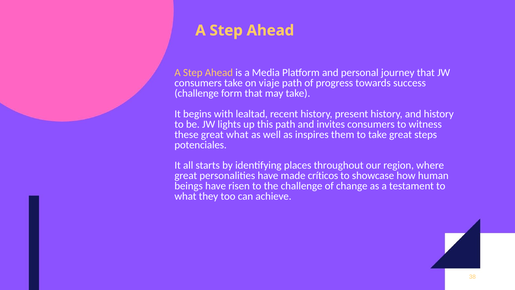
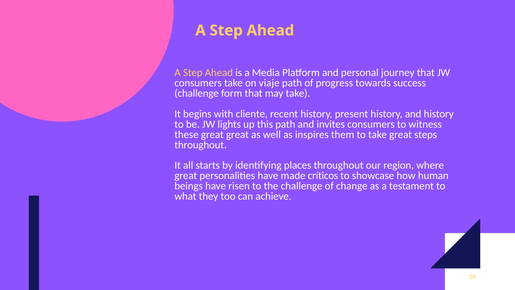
lealtad: lealtad -> cliente
great what: what -> great
potenciales at (201, 145): potenciales -> throughout
